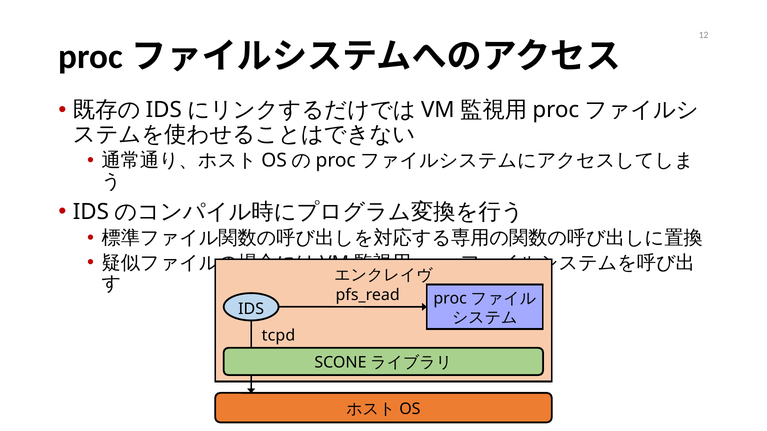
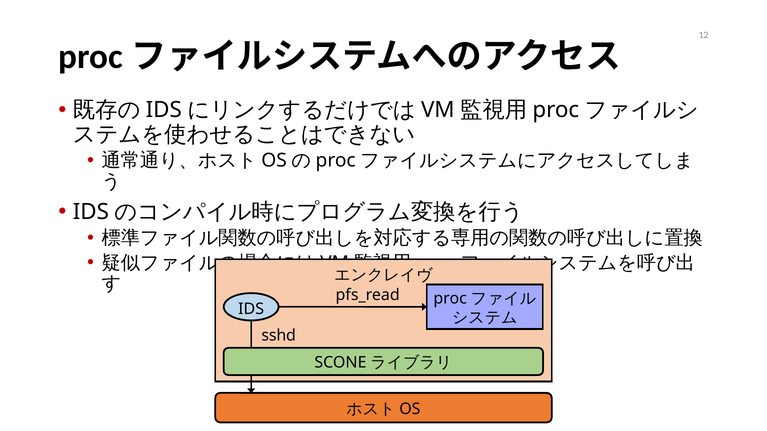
tcpd: tcpd -> sshd
